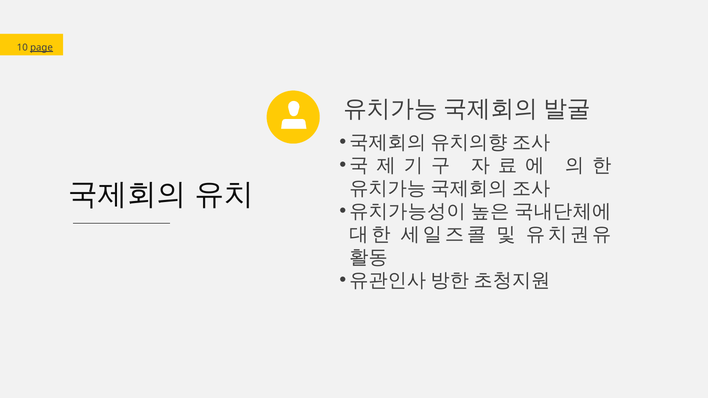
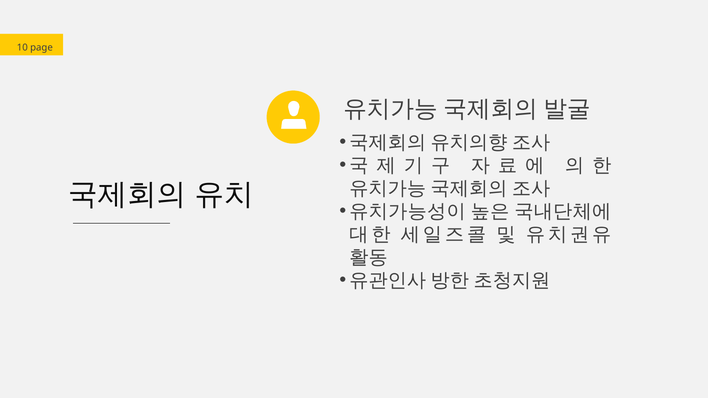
page underline: present -> none
